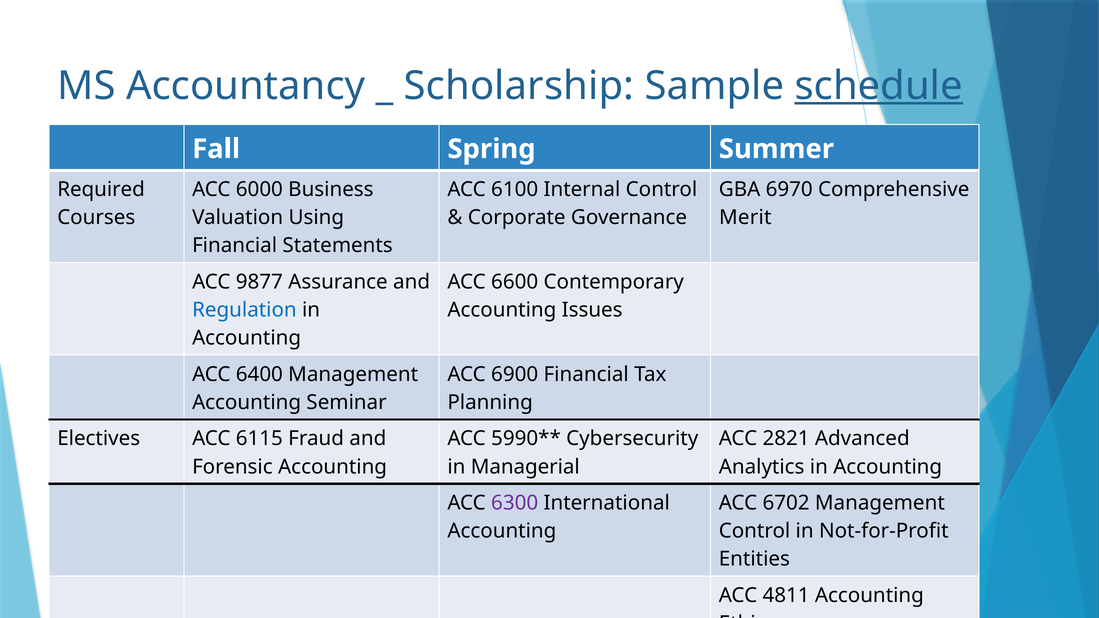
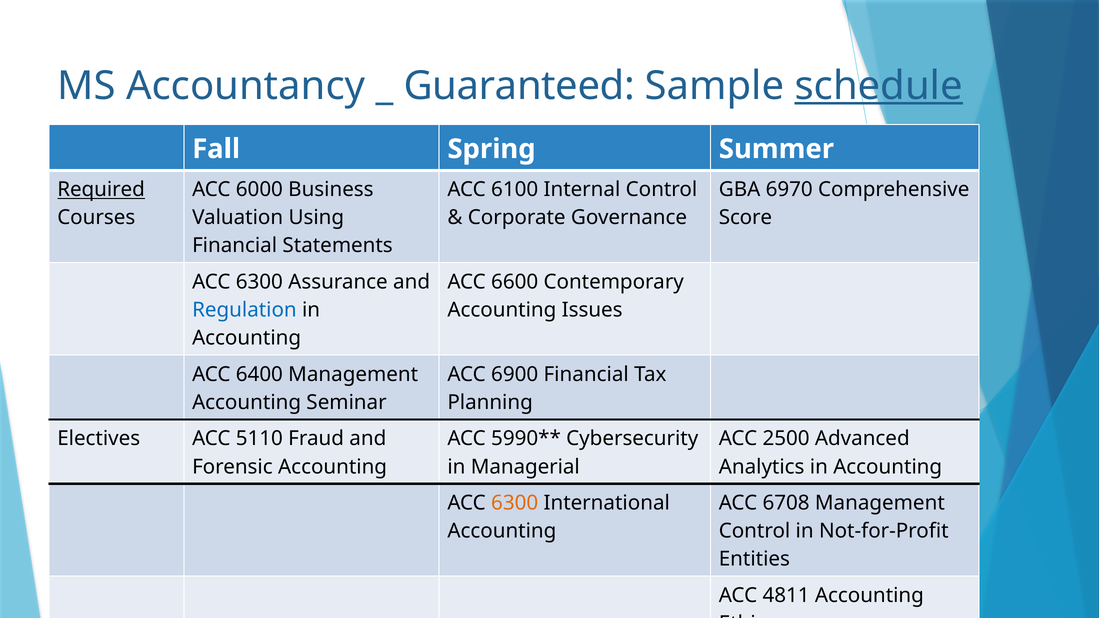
Scholarship: Scholarship -> Guaranteed
Required underline: none -> present
Merit: Merit -> Score
9877 at (259, 282): 9877 -> 6300
6115: 6115 -> 5110
2821: 2821 -> 2500
6300 at (515, 503) colour: purple -> orange
6702: 6702 -> 6708
